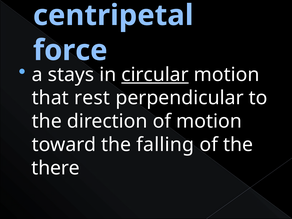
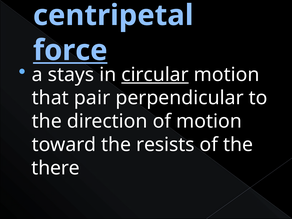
force underline: none -> present
rest: rest -> pair
falling: falling -> resists
